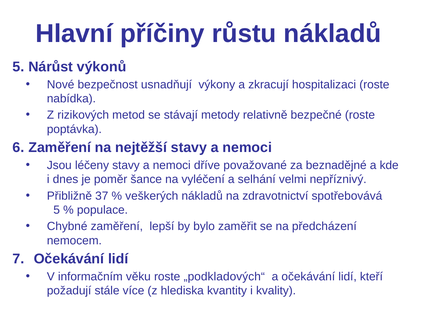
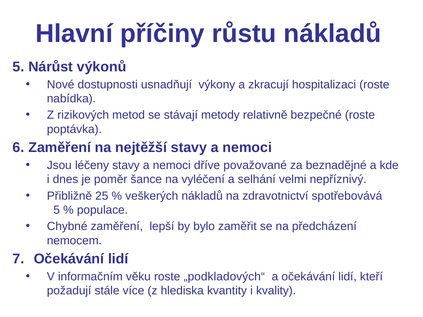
bezpečnost: bezpečnost -> dostupnosti
37: 37 -> 25
